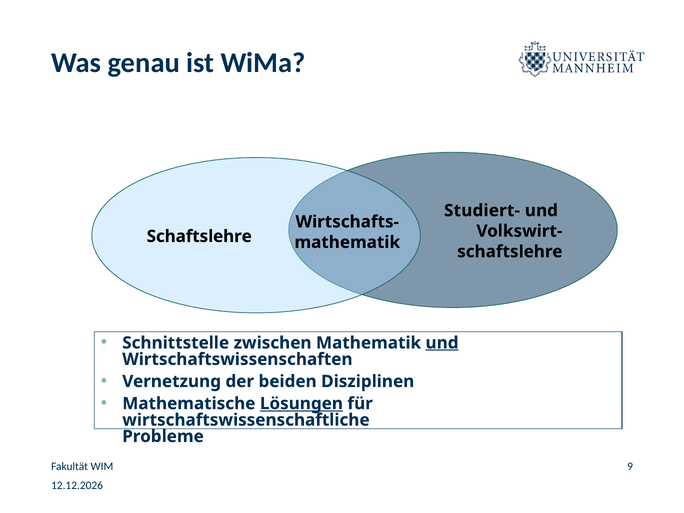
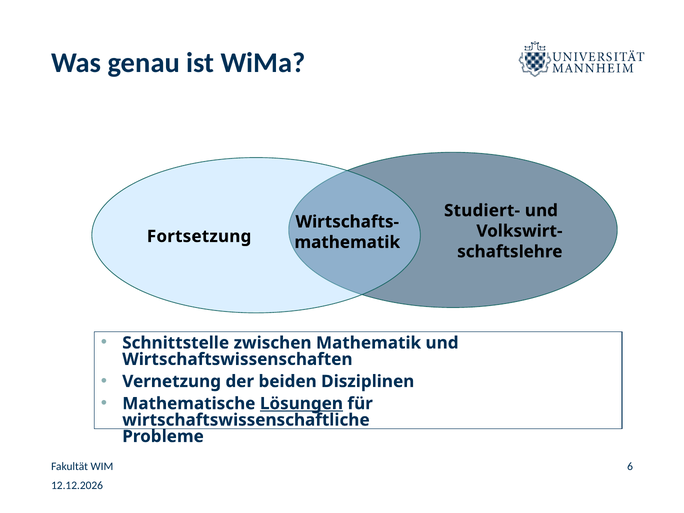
Schaftslehre at (199, 236): Schaftslehre -> Fortsetzung
und at (442, 343) underline: present -> none
9: 9 -> 6
